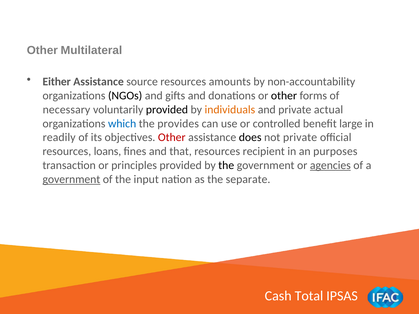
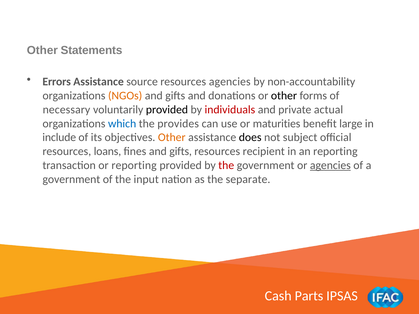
Multilateral: Multilateral -> Statements
Either: Either -> Errors
resources amounts: amounts -> agencies
NGOs colour: black -> orange
individuals colour: orange -> red
controlled: controlled -> maturities
readily: readily -> include
Other at (172, 138) colour: red -> orange
not private: private -> subject
fines and that: that -> gifts
an purposes: purposes -> reporting
or principles: principles -> reporting
the at (226, 166) colour: black -> red
government at (71, 180) underline: present -> none
Total: Total -> Parts
